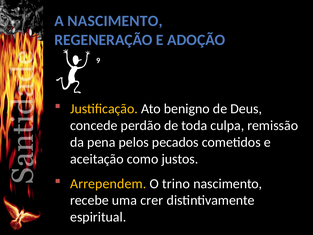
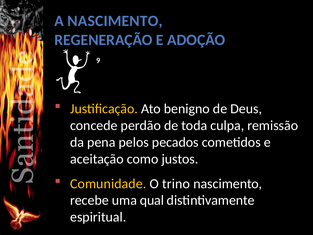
Arrependem: Arrependem -> Comunidade
crer: crer -> qual
